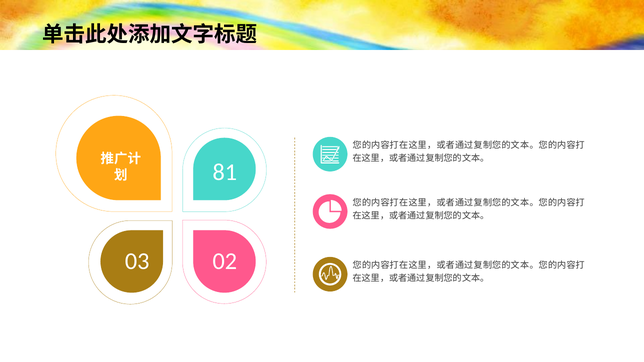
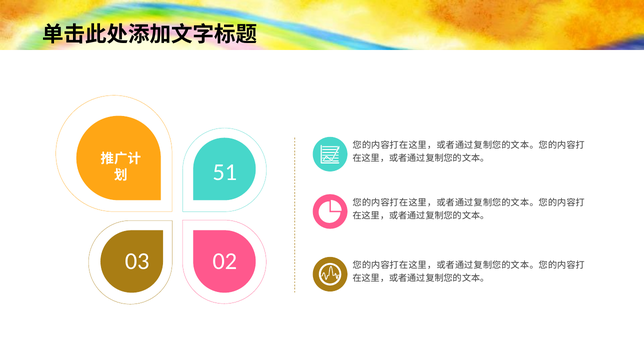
81: 81 -> 51
